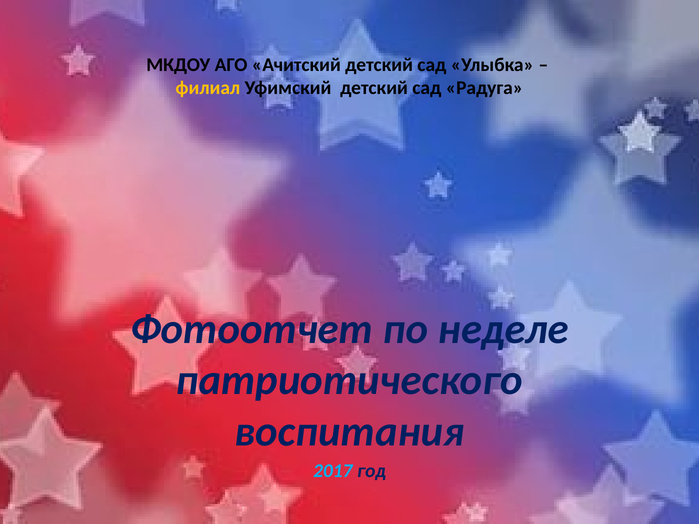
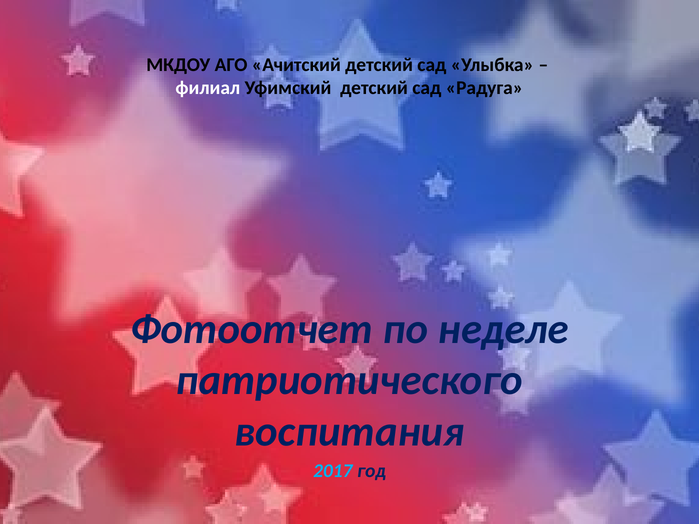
филиал colour: yellow -> white
